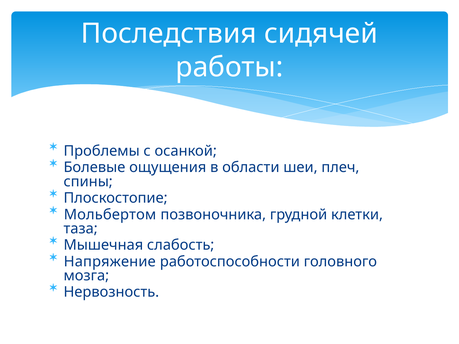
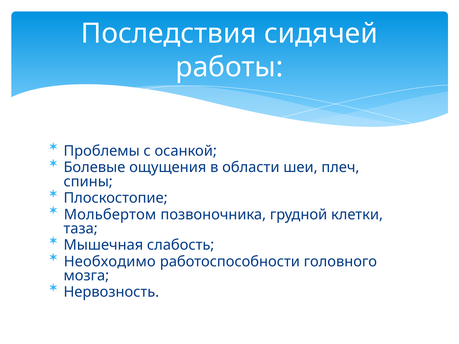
Напряжение: Напряжение -> Необходимо
